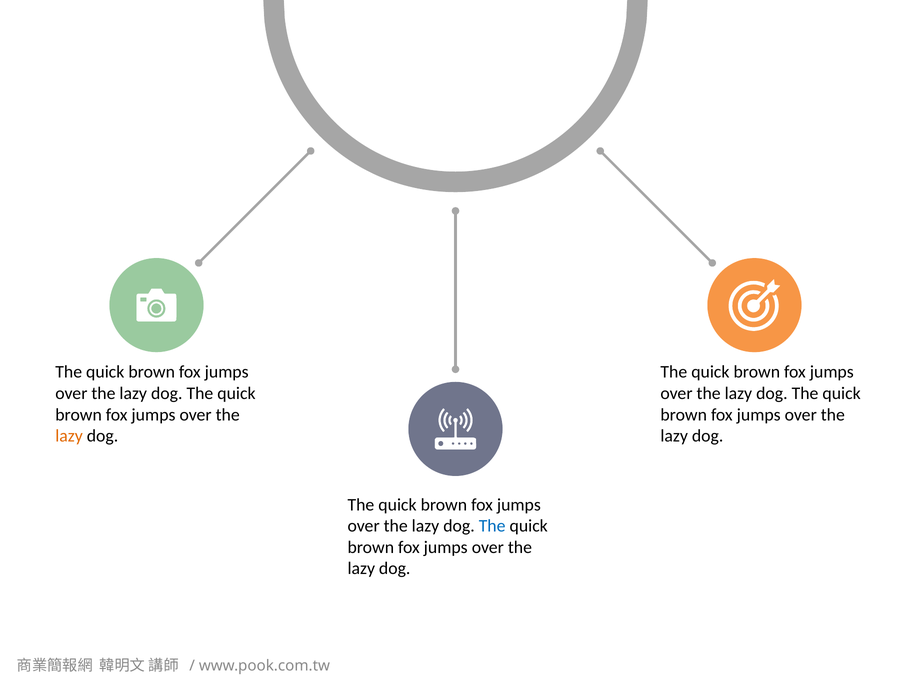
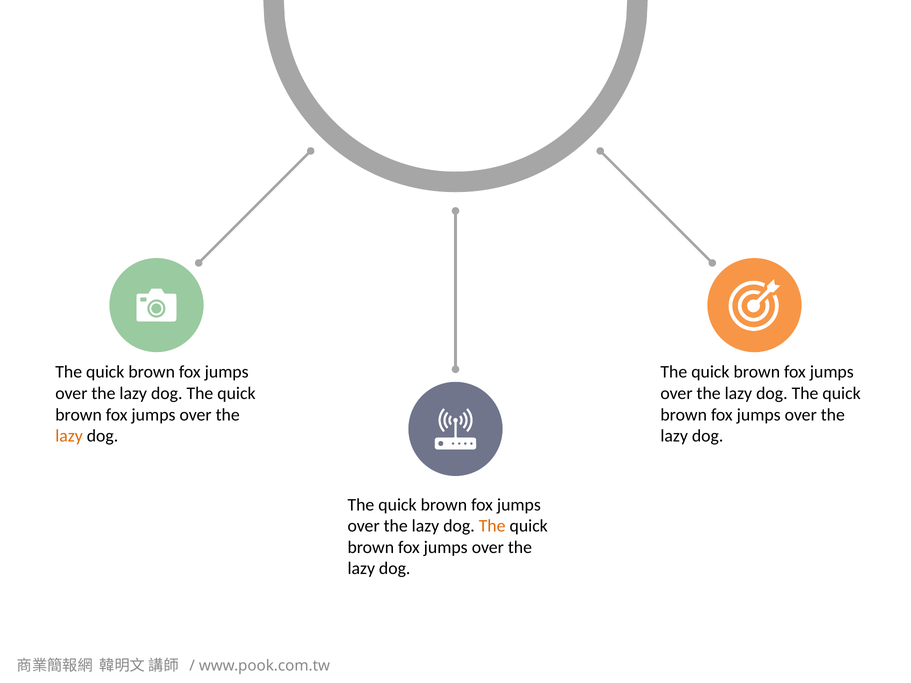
The at (492, 526) colour: blue -> orange
